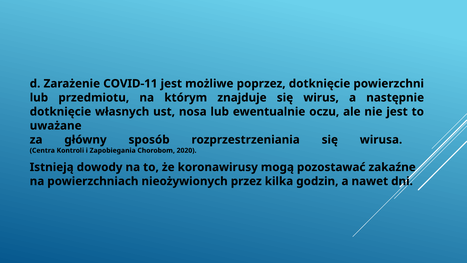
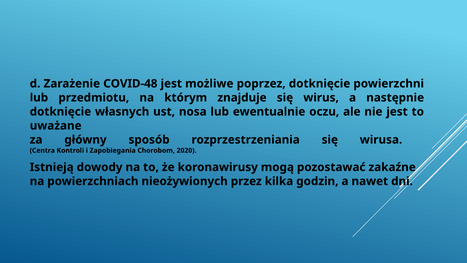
COVID-11: COVID-11 -> COVID-48
